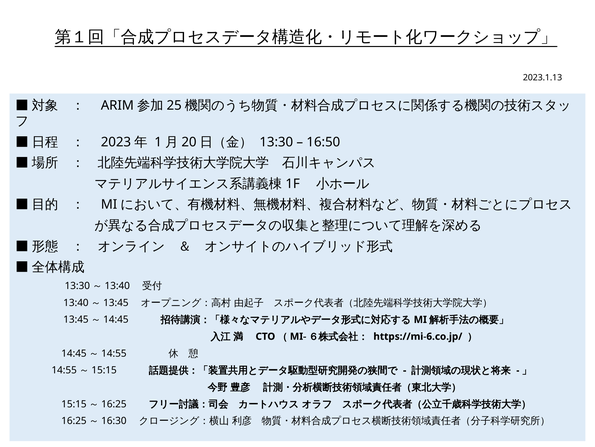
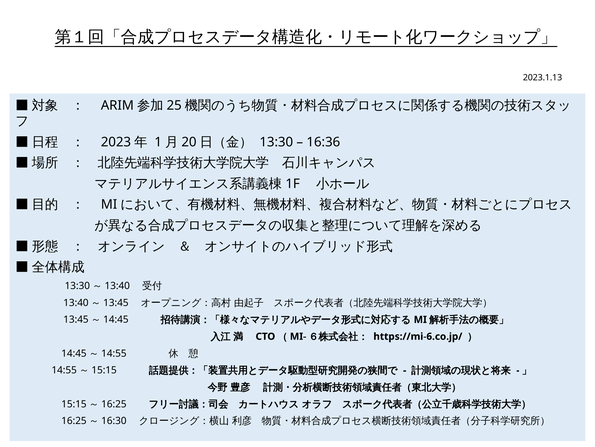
16:50: 16:50 -> 16:36
